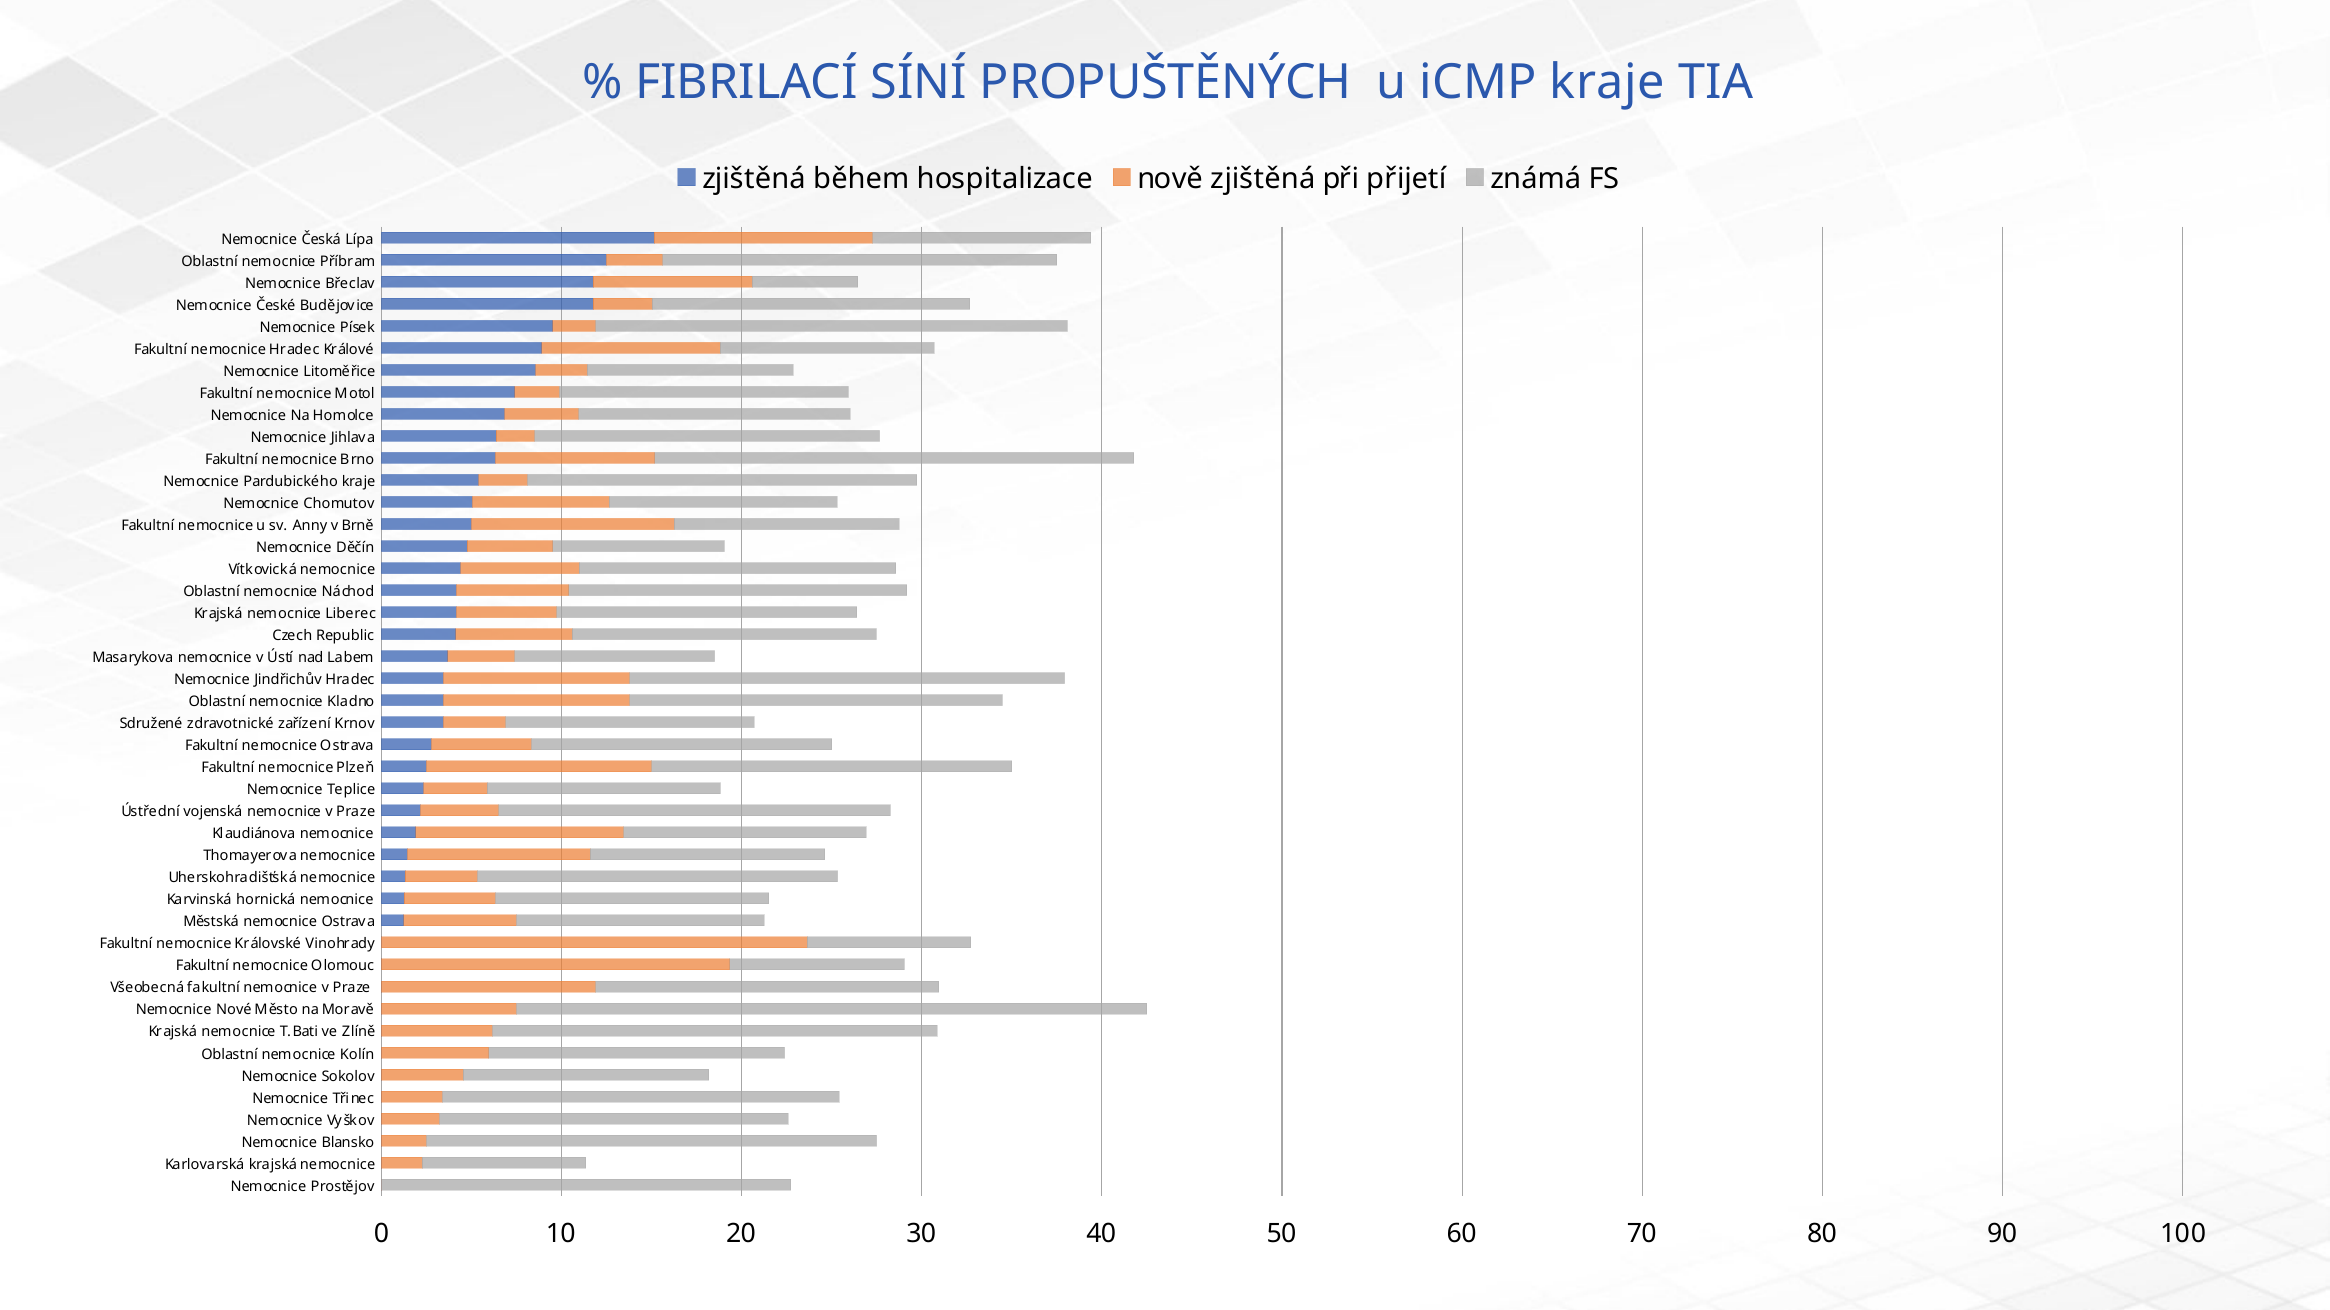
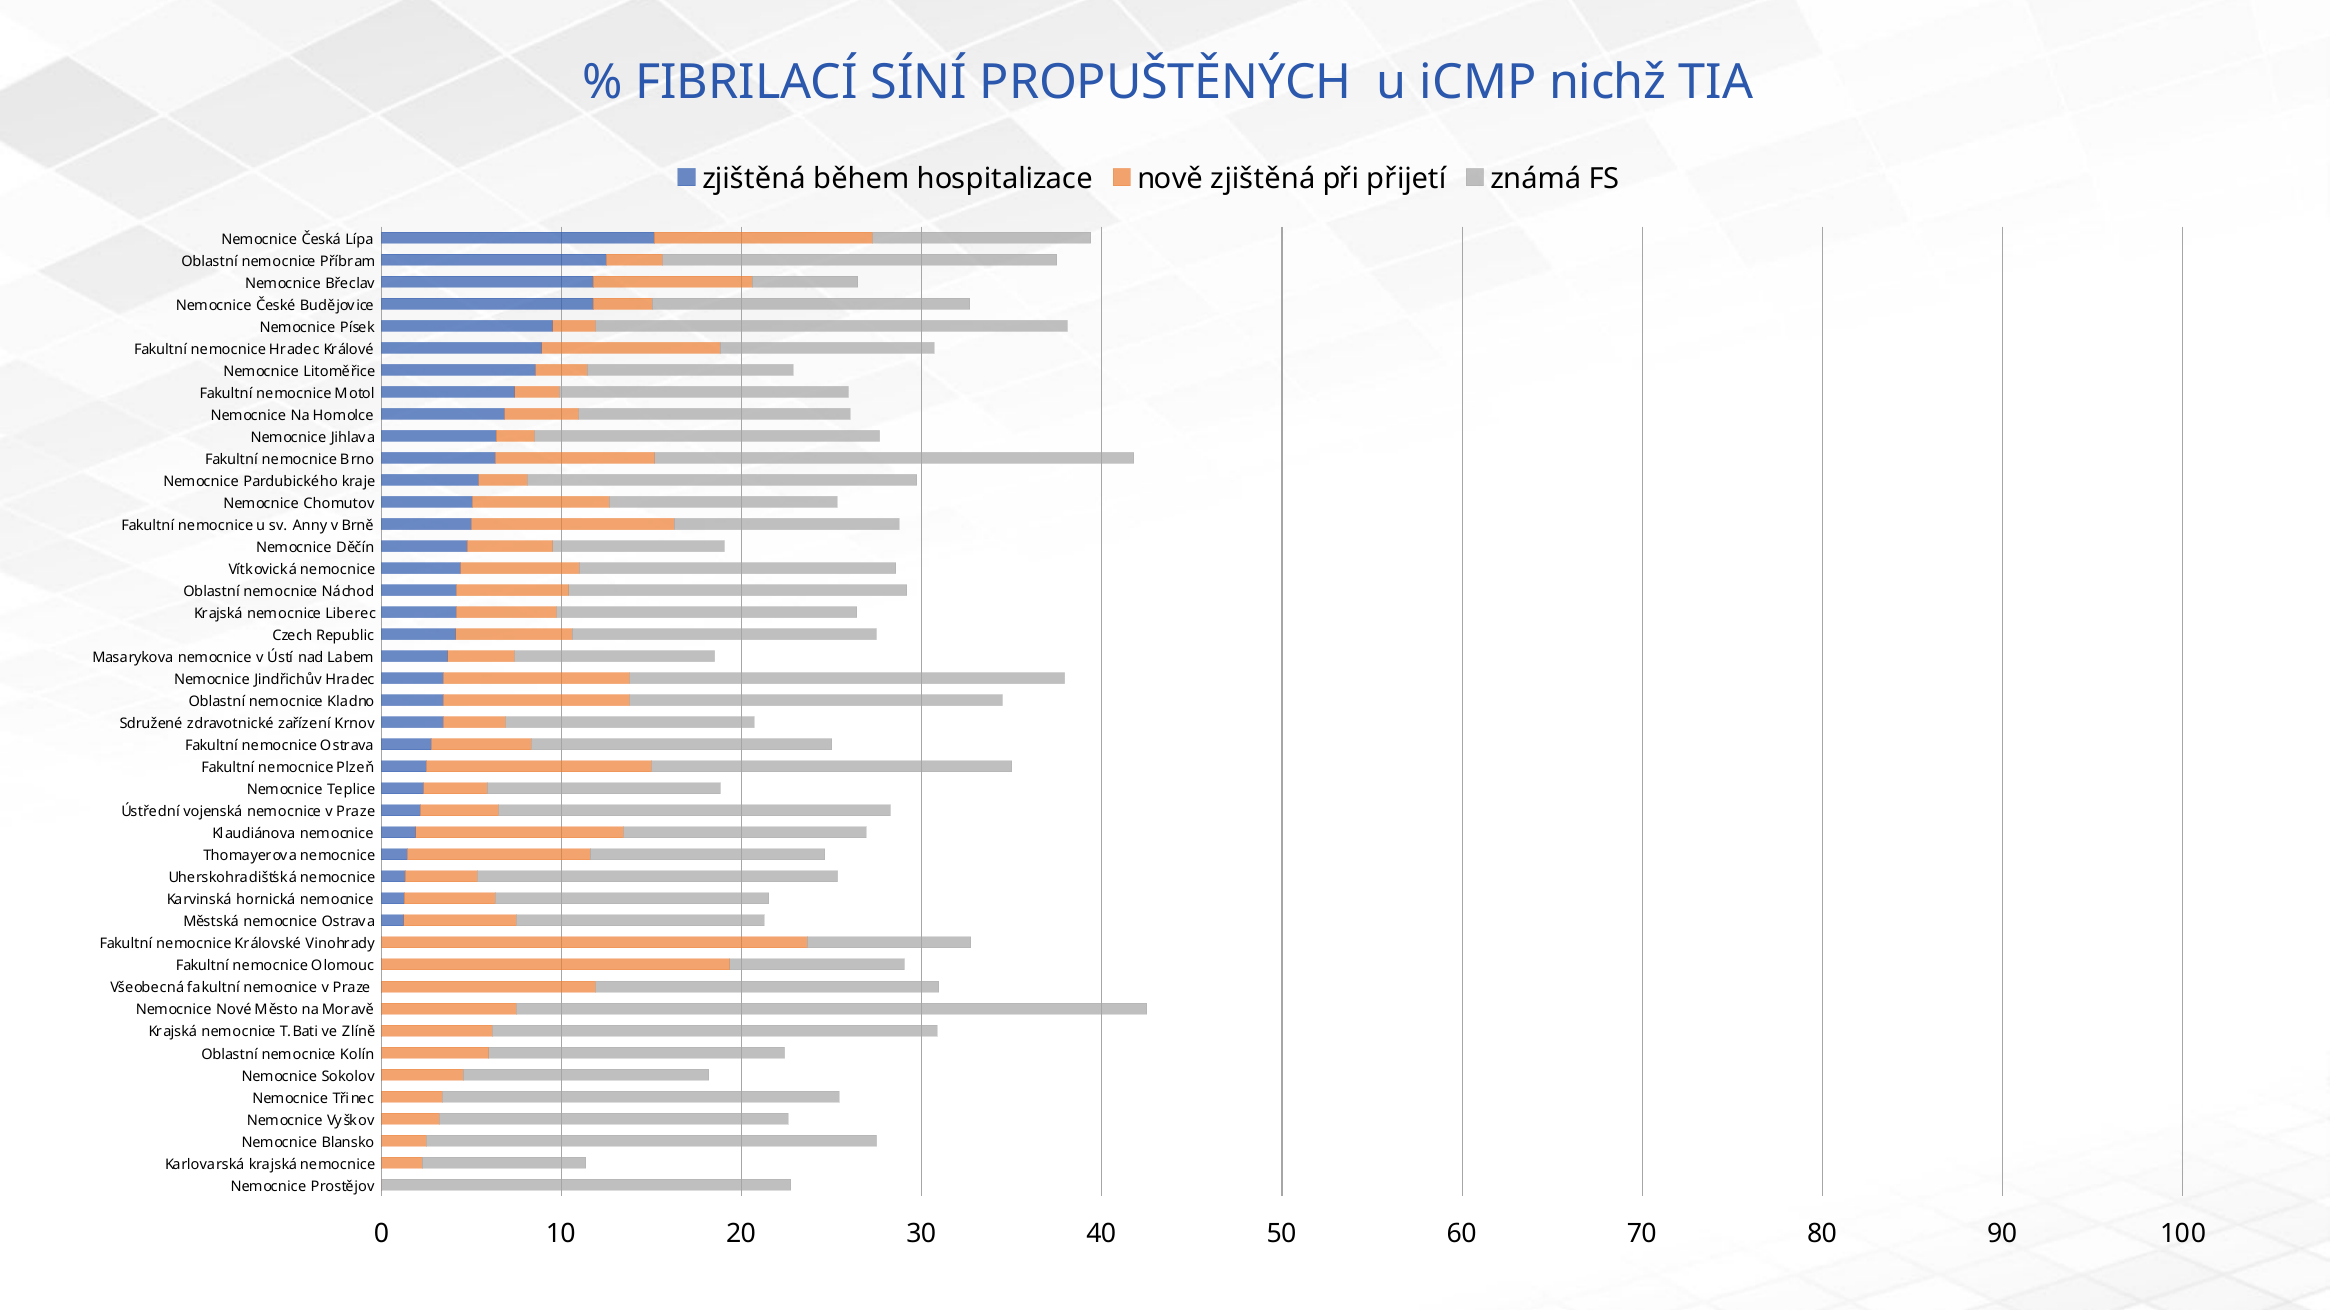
iCMP kraje: kraje -> nichž
